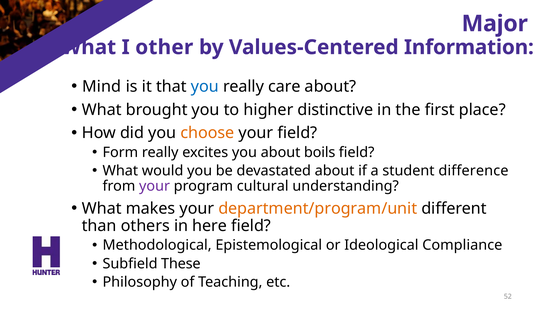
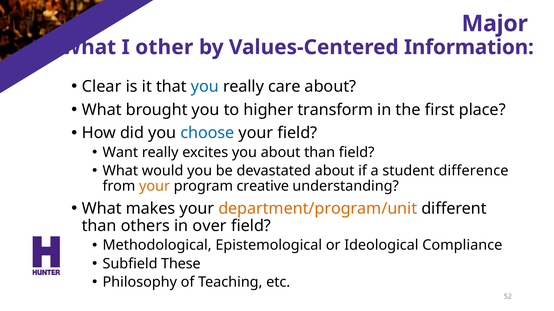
Mind: Mind -> Clear
distinctive: distinctive -> transform
choose colour: orange -> blue
Form: Form -> Want
about boils: boils -> than
your at (155, 187) colour: purple -> orange
cultural: cultural -> creative
here: here -> over
